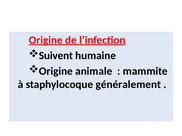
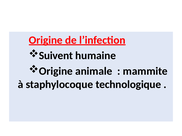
généralement: généralement -> technologique
